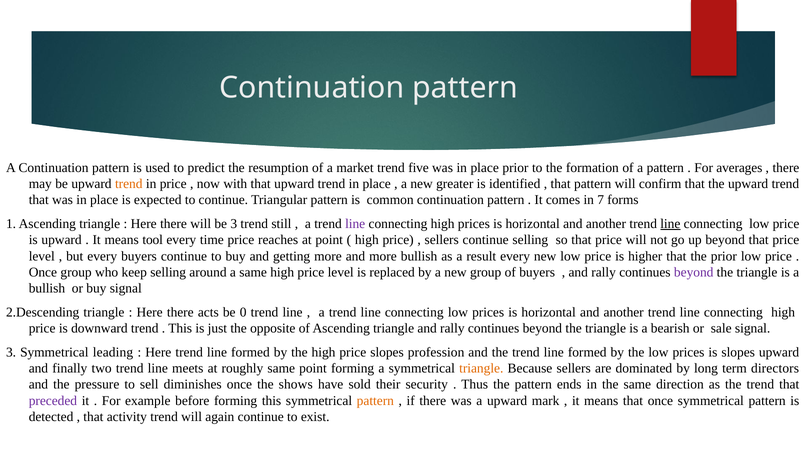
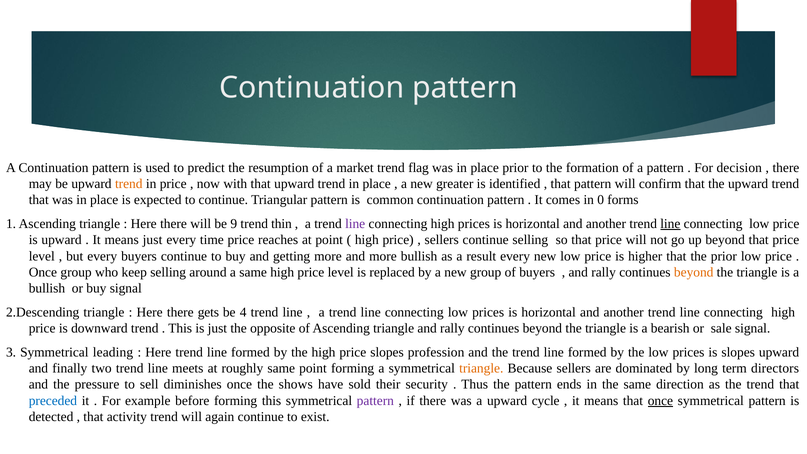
five: five -> flag
averages: averages -> decision
7: 7 -> 0
be 3: 3 -> 9
still: still -> thin
means tool: tool -> just
beyond at (694, 272) colour: purple -> orange
acts: acts -> gets
0: 0 -> 4
preceded colour: purple -> blue
pattern at (375, 401) colour: orange -> purple
mark: mark -> cycle
once at (660, 401) underline: none -> present
